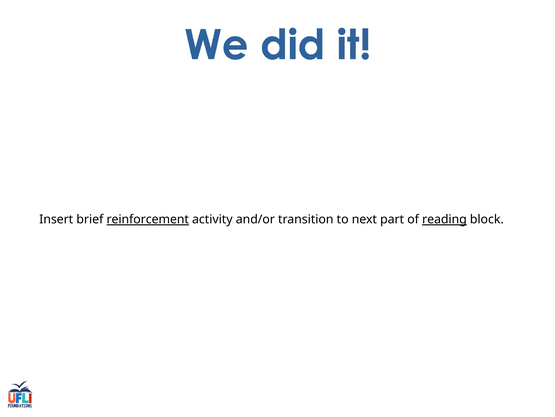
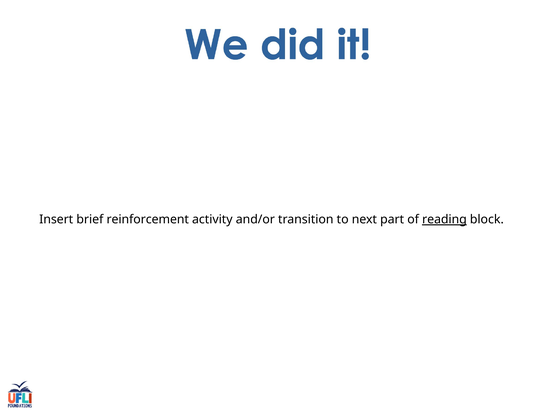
reinforcement underline: present -> none
